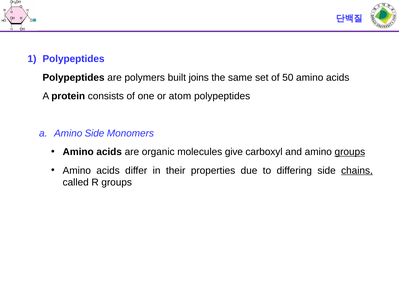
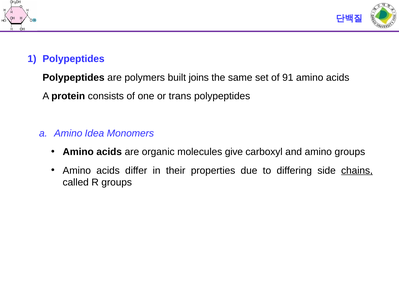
50: 50 -> 91
atom: atom -> trans
Amino Side: Side -> Idea
groups at (350, 152) underline: present -> none
